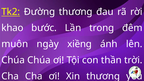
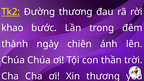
muôn: muôn -> thành
xiềng: xiềng -> chiên
